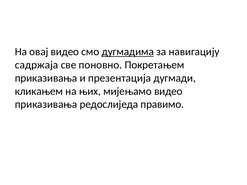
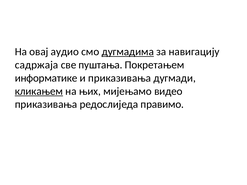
овај видео: видео -> аудио
поновно: поновно -> пуштања
приказивања at (46, 78): приказивања -> информатике
и презентација: презентација -> приказивања
кликањем underline: none -> present
